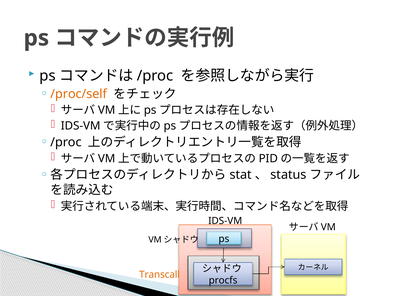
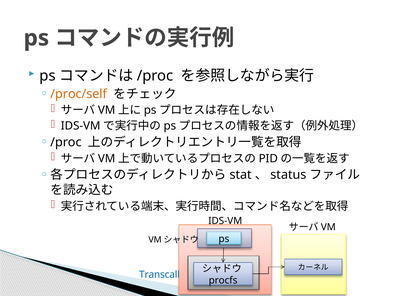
Transcall colour: orange -> blue
